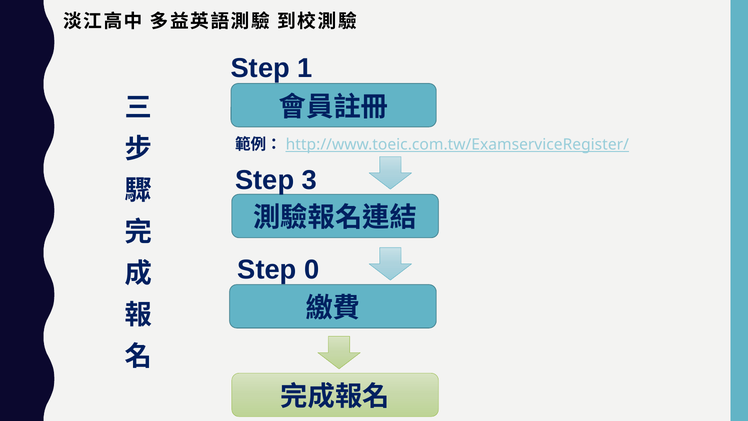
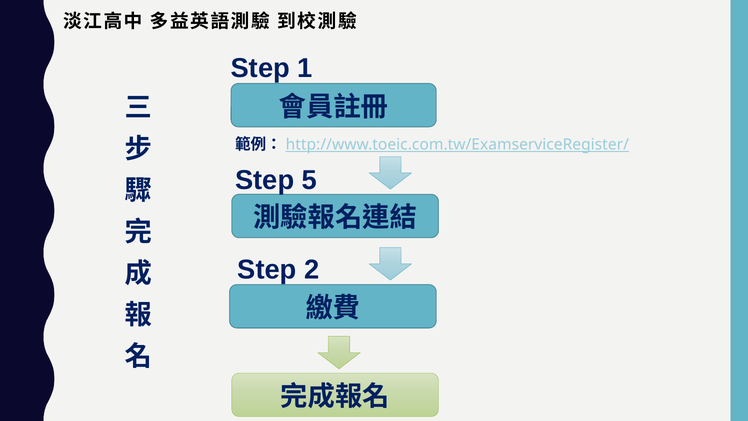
3: 3 -> 5
0: 0 -> 2
